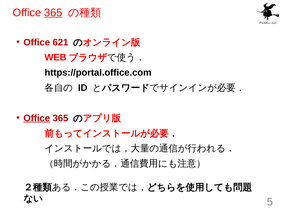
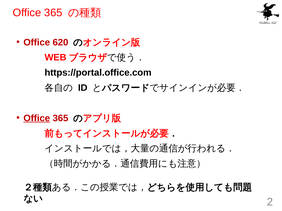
365 at (53, 13) underline: present -> none
621: 621 -> 620
5: 5 -> 2
